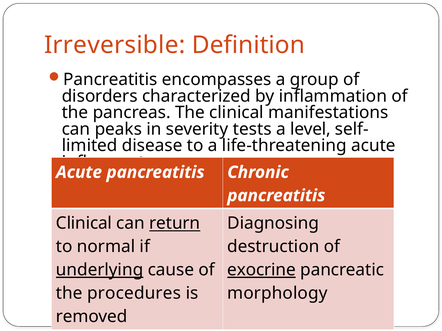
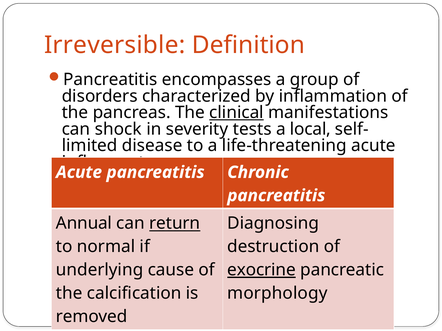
clinical at (237, 113) underline: none -> present
peaks: peaks -> shock
level: level -> local
Clinical at (84, 224): Clinical -> Annual
underlying underline: present -> none
procedures: procedures -> calcification
